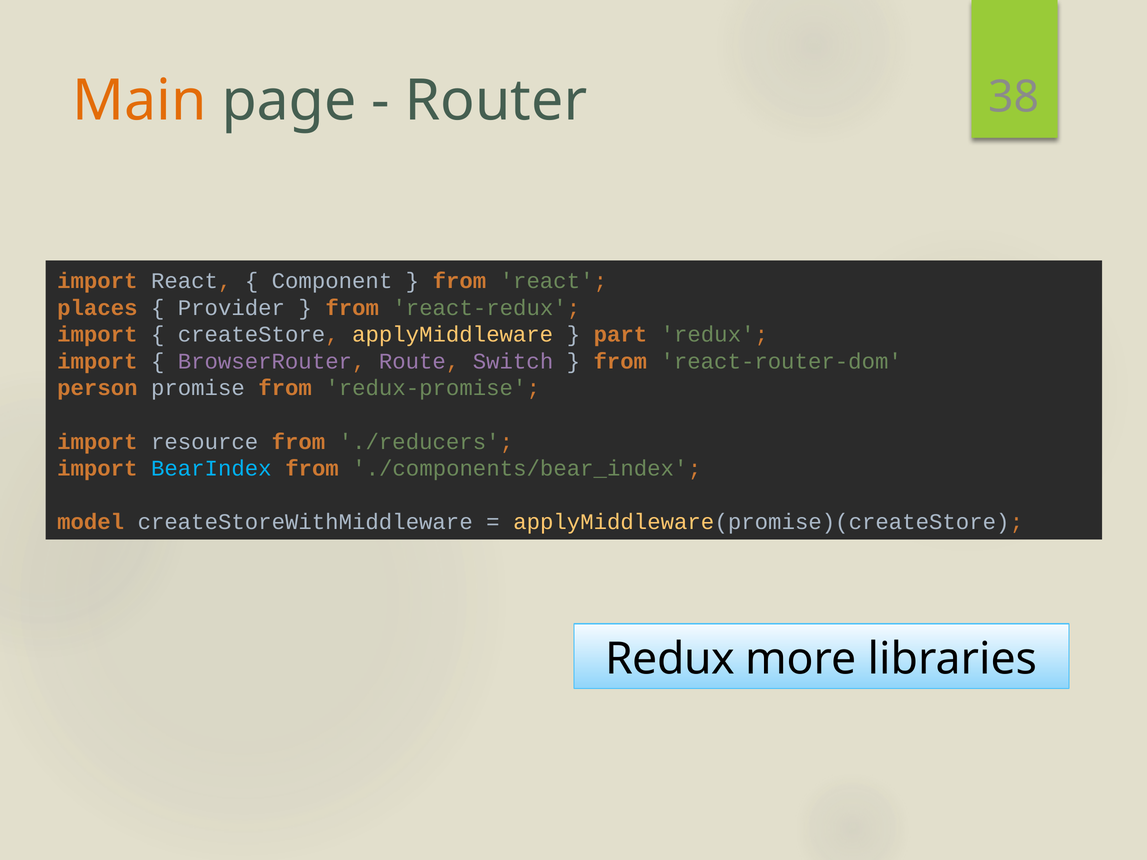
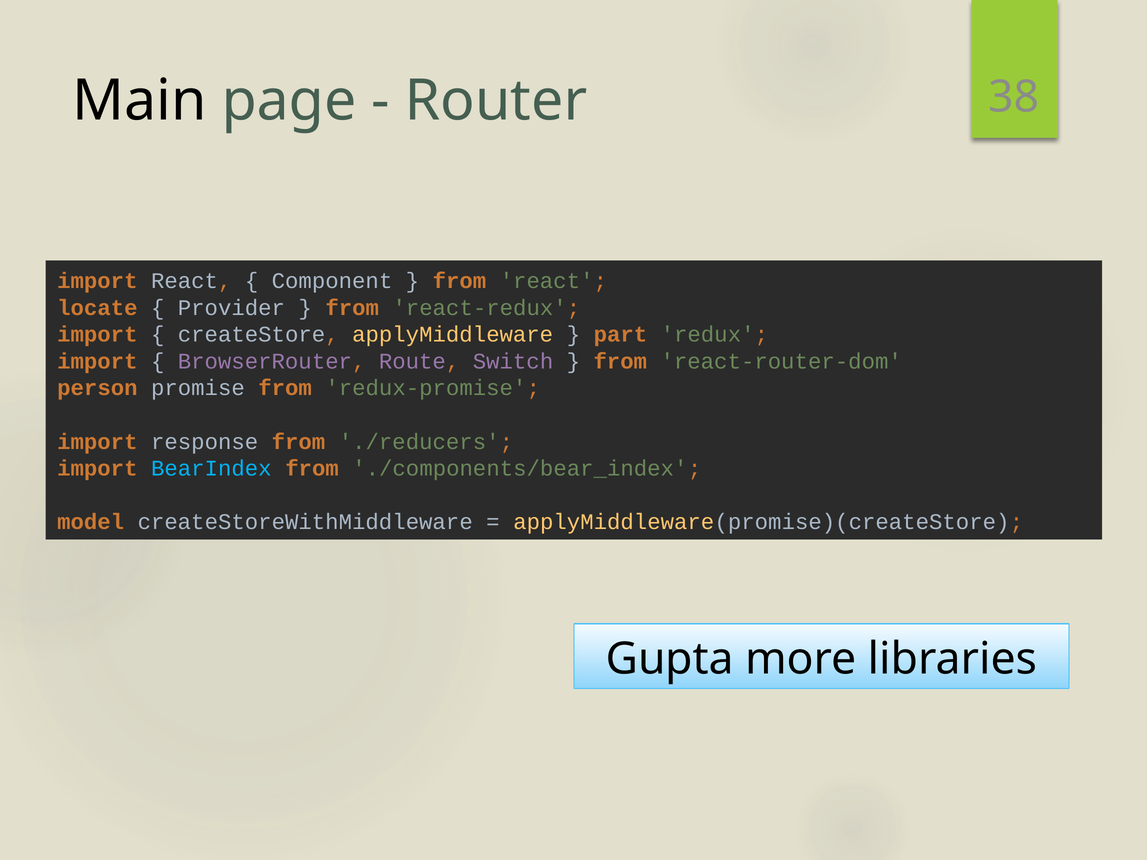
Main colour: orange -> black
places: places -> locate
resource: resource -> response
Redux at (670, 659): Redux -> Gupta
